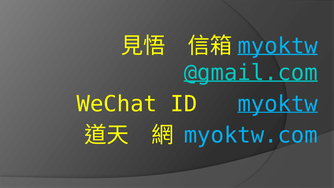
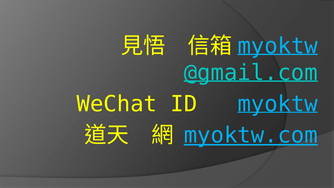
myoktw.com underline: none -> present
